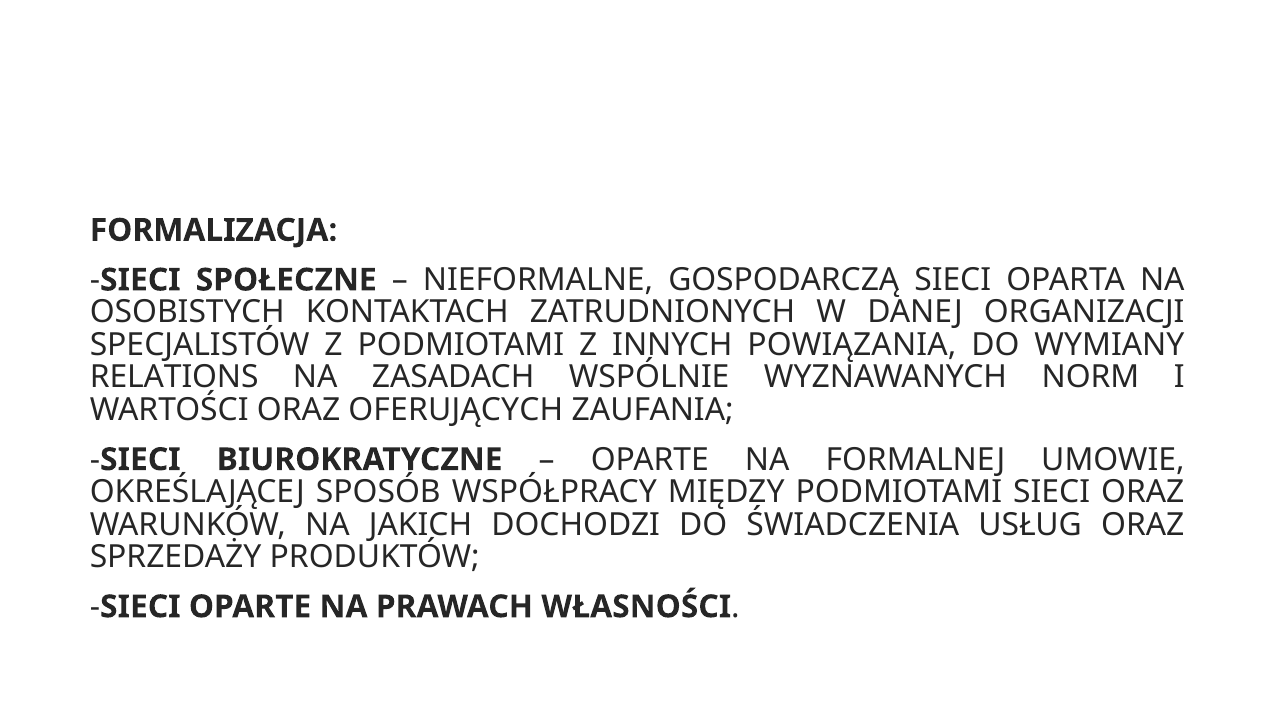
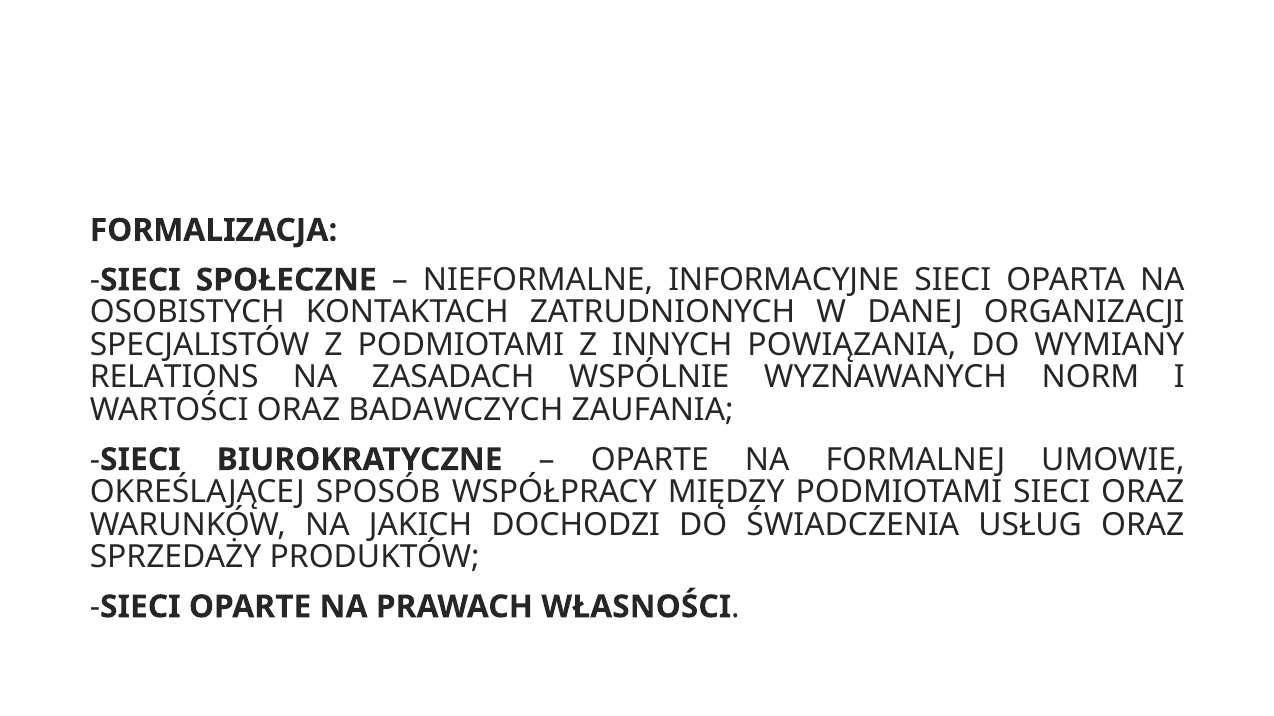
GOSPODARCZĄ: GOSPODARCZĄ -> INFORMACYJNE
OFERUJĄCYCH: OFERUJĄCYCH -> BADAWCZYCH
